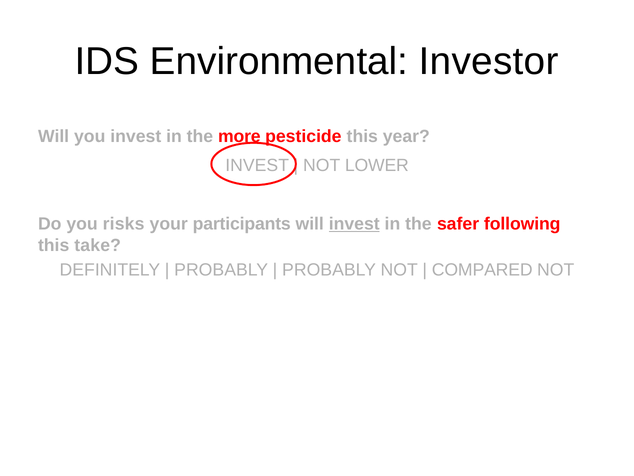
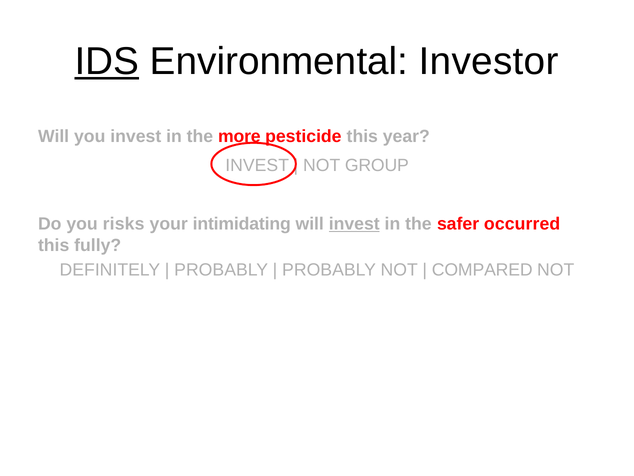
IDS underline: none -> present
LOWER: LOWER -> GROUP
participants: participants -> intimidating
following: following -> occurred
take: take -> fully
